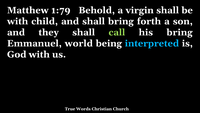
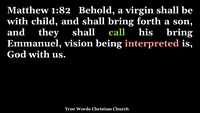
1:79: 1:79 -> 1:82
world: world -> vision
interpreted colour: light blue -> pink
